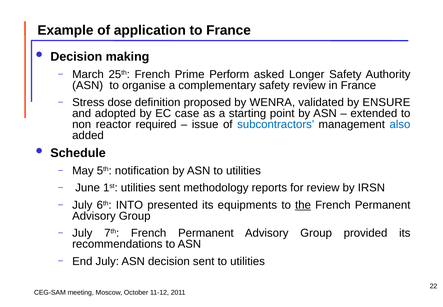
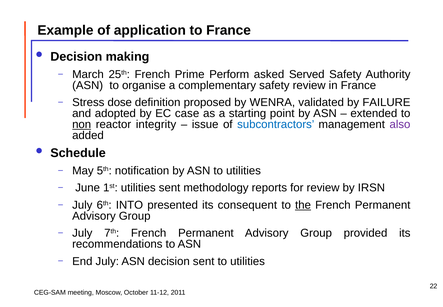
Longer: Longer -> Served
ENSURE: ENSURE -> FAILURE
non underline: none -> present
required: required -> integrity
also colour: blue -> purple
equipments: equipments -> consequent
